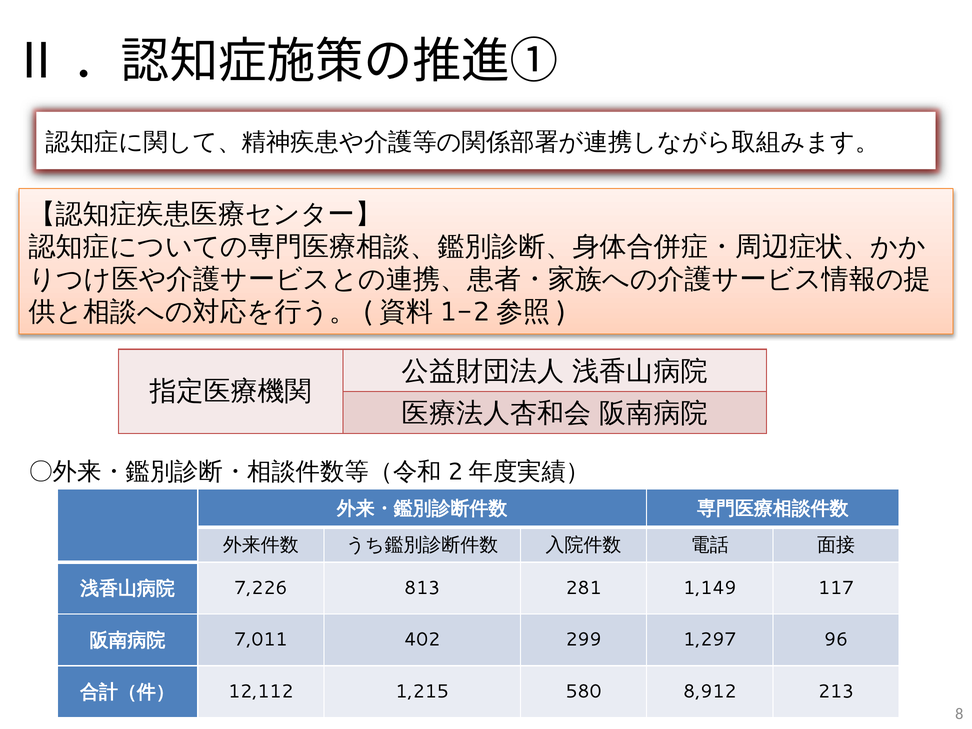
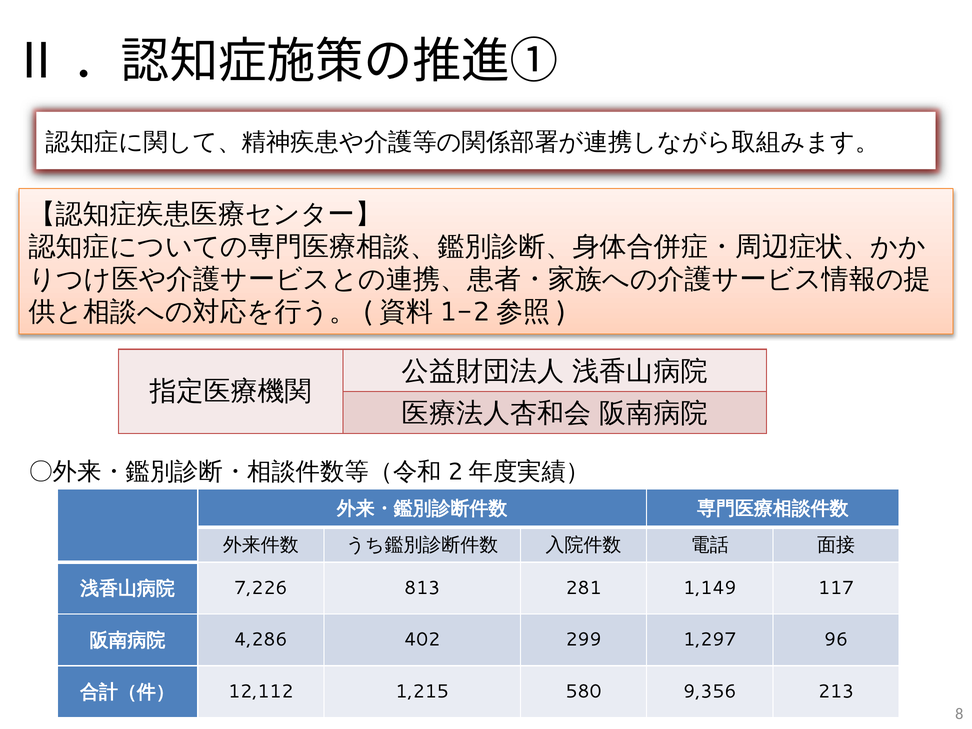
7,011: 7,011 -> 4,286
8,912: 8,912 -> 9,356
